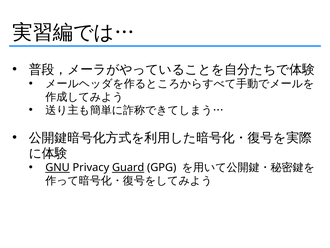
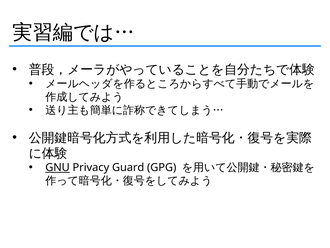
Guard underline: present -> none
